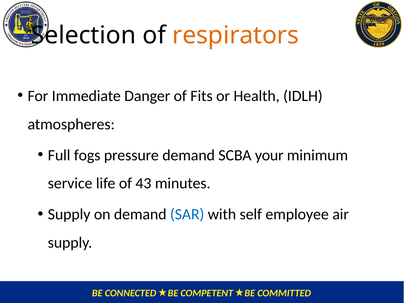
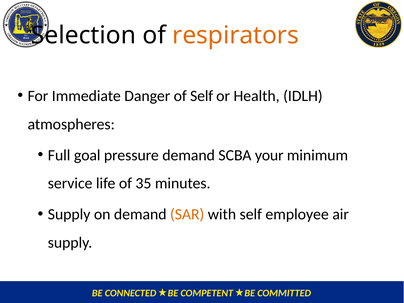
of Fits: Fits -> Self
fogs: fogs -> goal
43: 43 -> 35
SAR colour: blue -> orange
